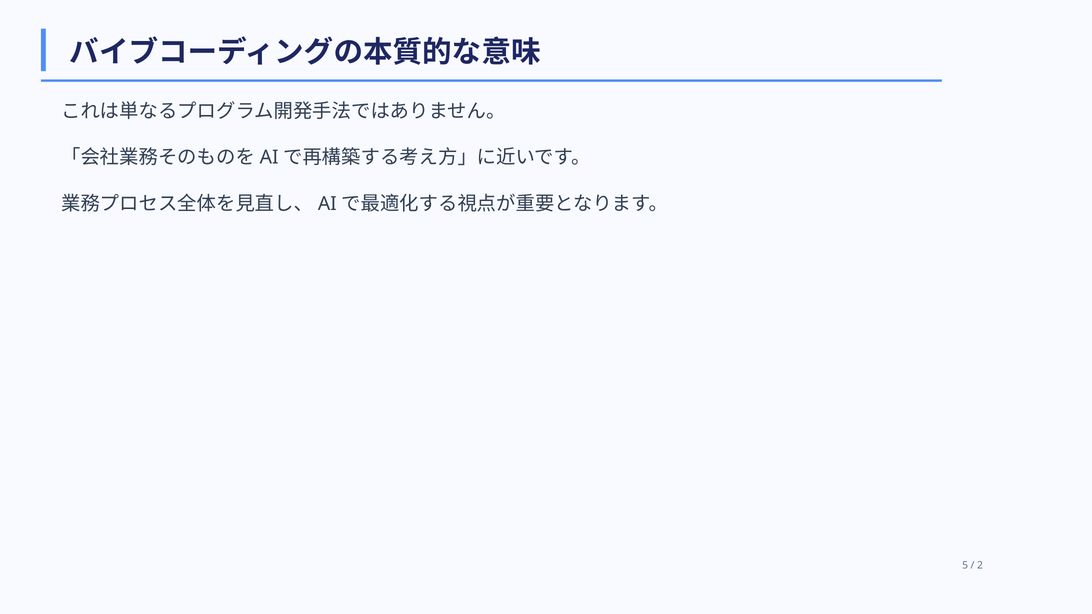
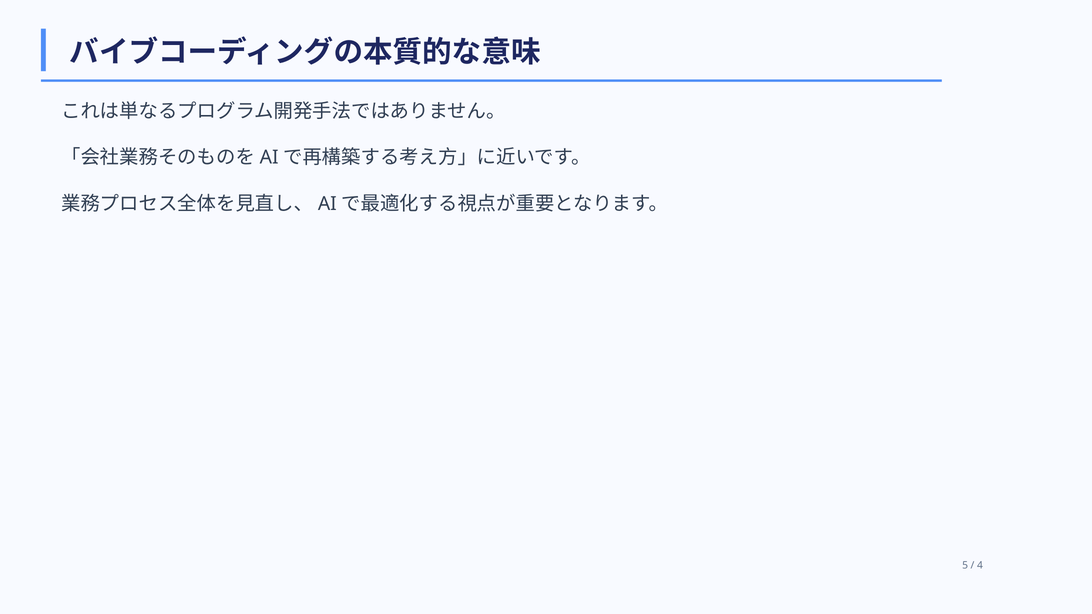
2: 2 -> 4
